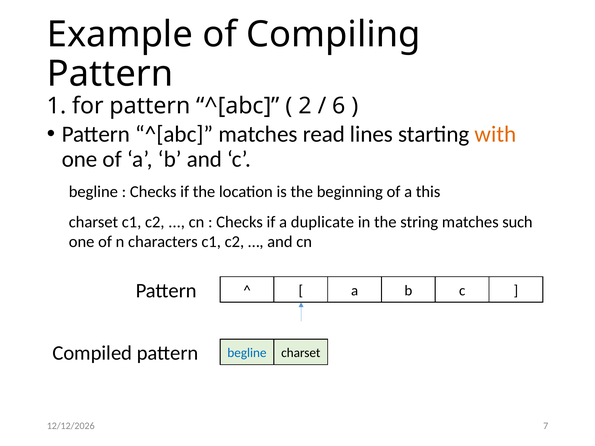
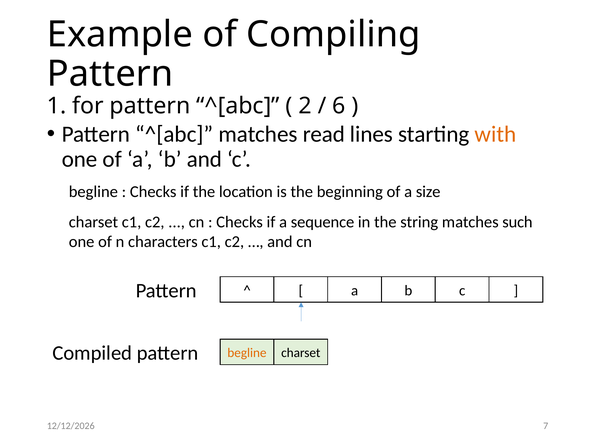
this: this -> size
duplicate: duplicate -> sequence
begline at (247, 353) colour: blue -> orange
